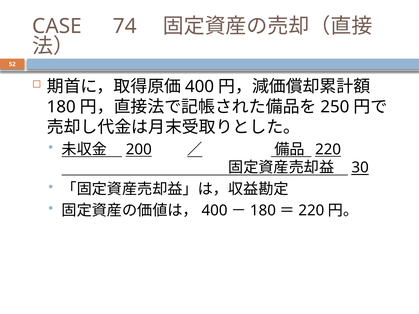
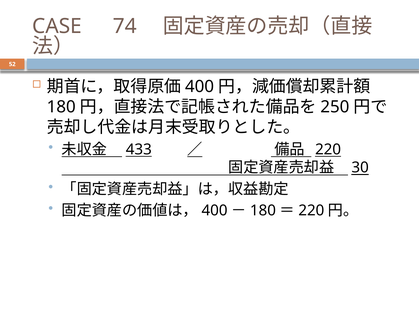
200: 200 -> 433
